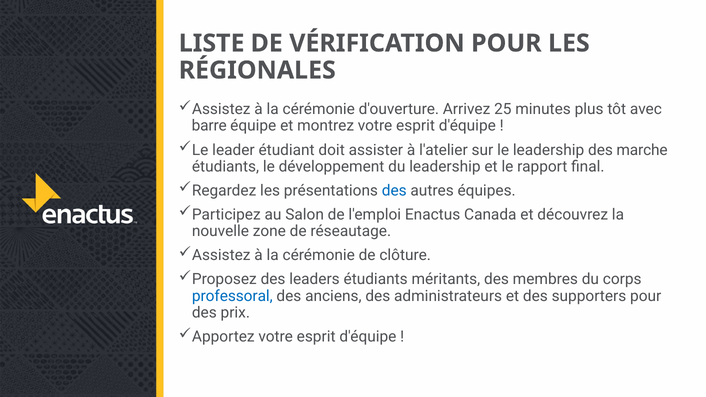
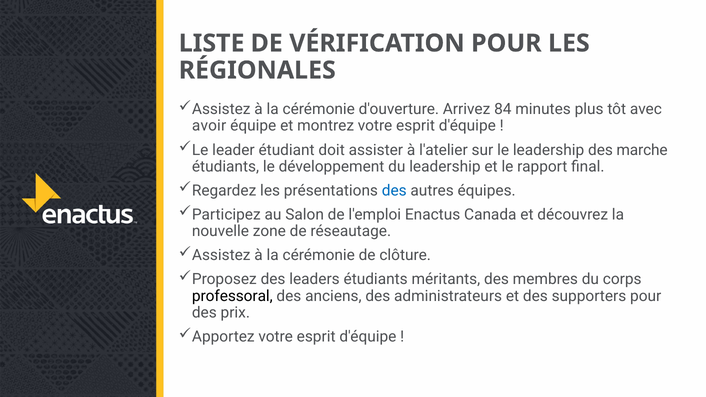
25: 25 -> 84
barre: barre -> avoir
professoral colour: blue -> black
